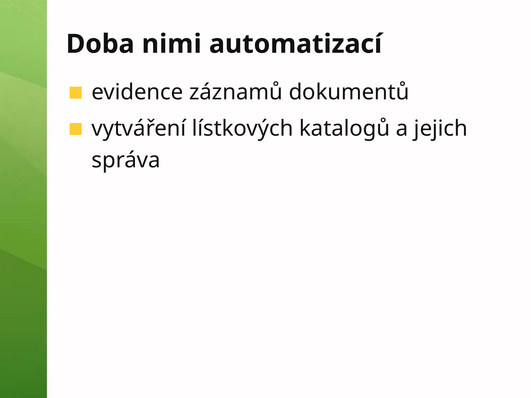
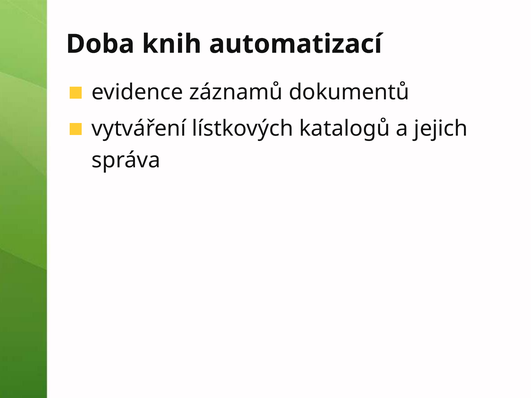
nimi: nimi -> knih
